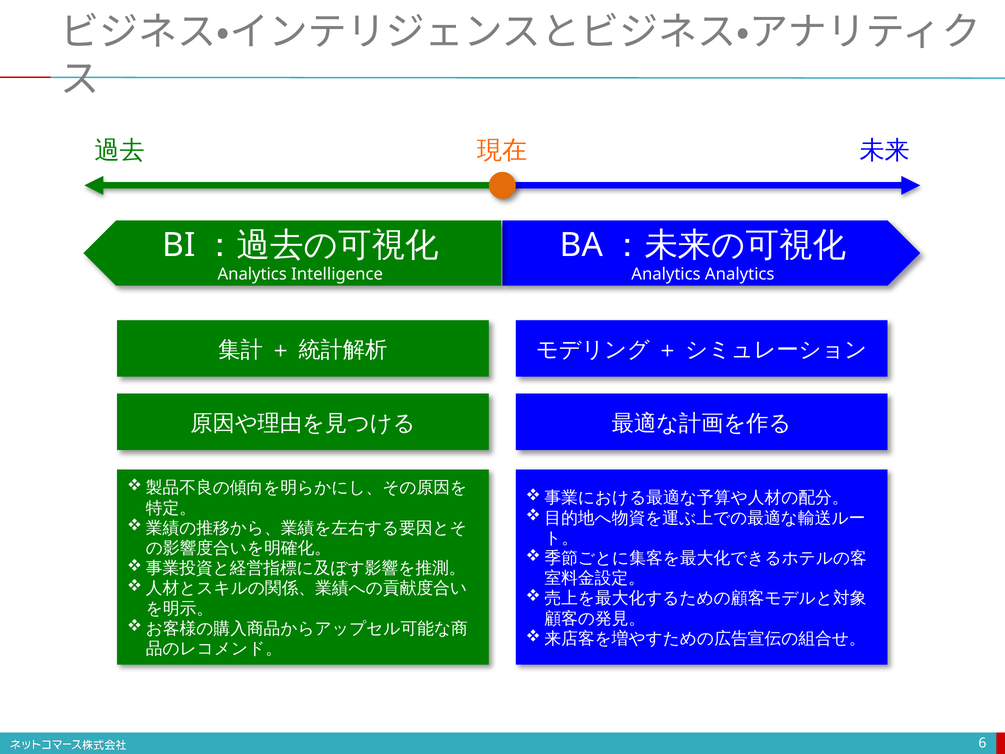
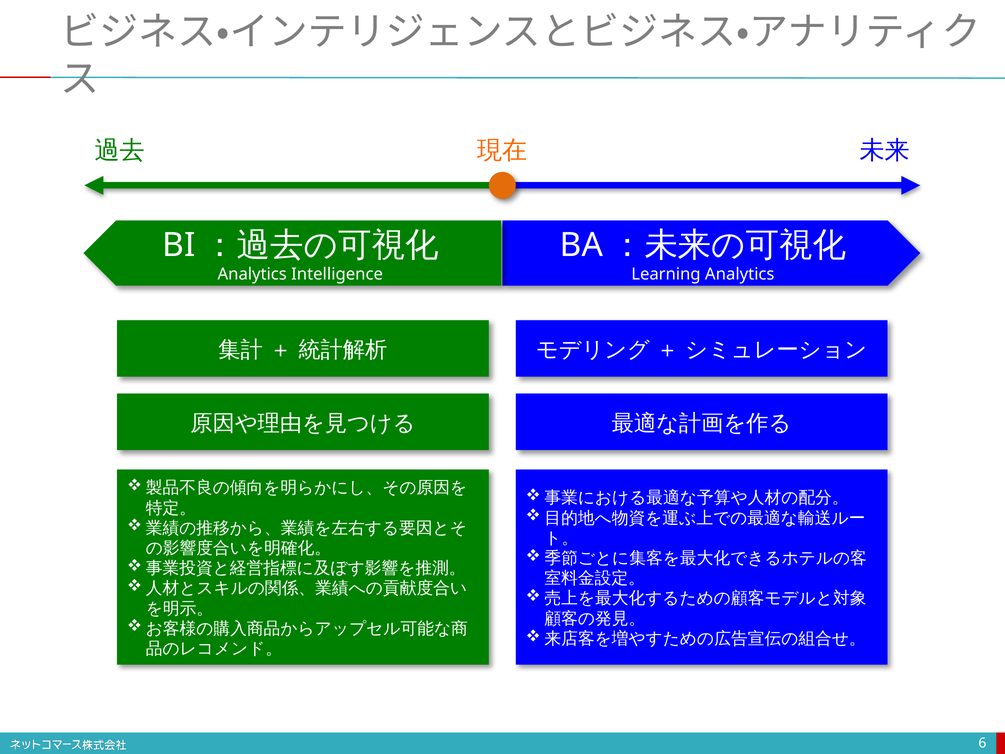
Analytics at (666, 274): Analytics -> Learning
